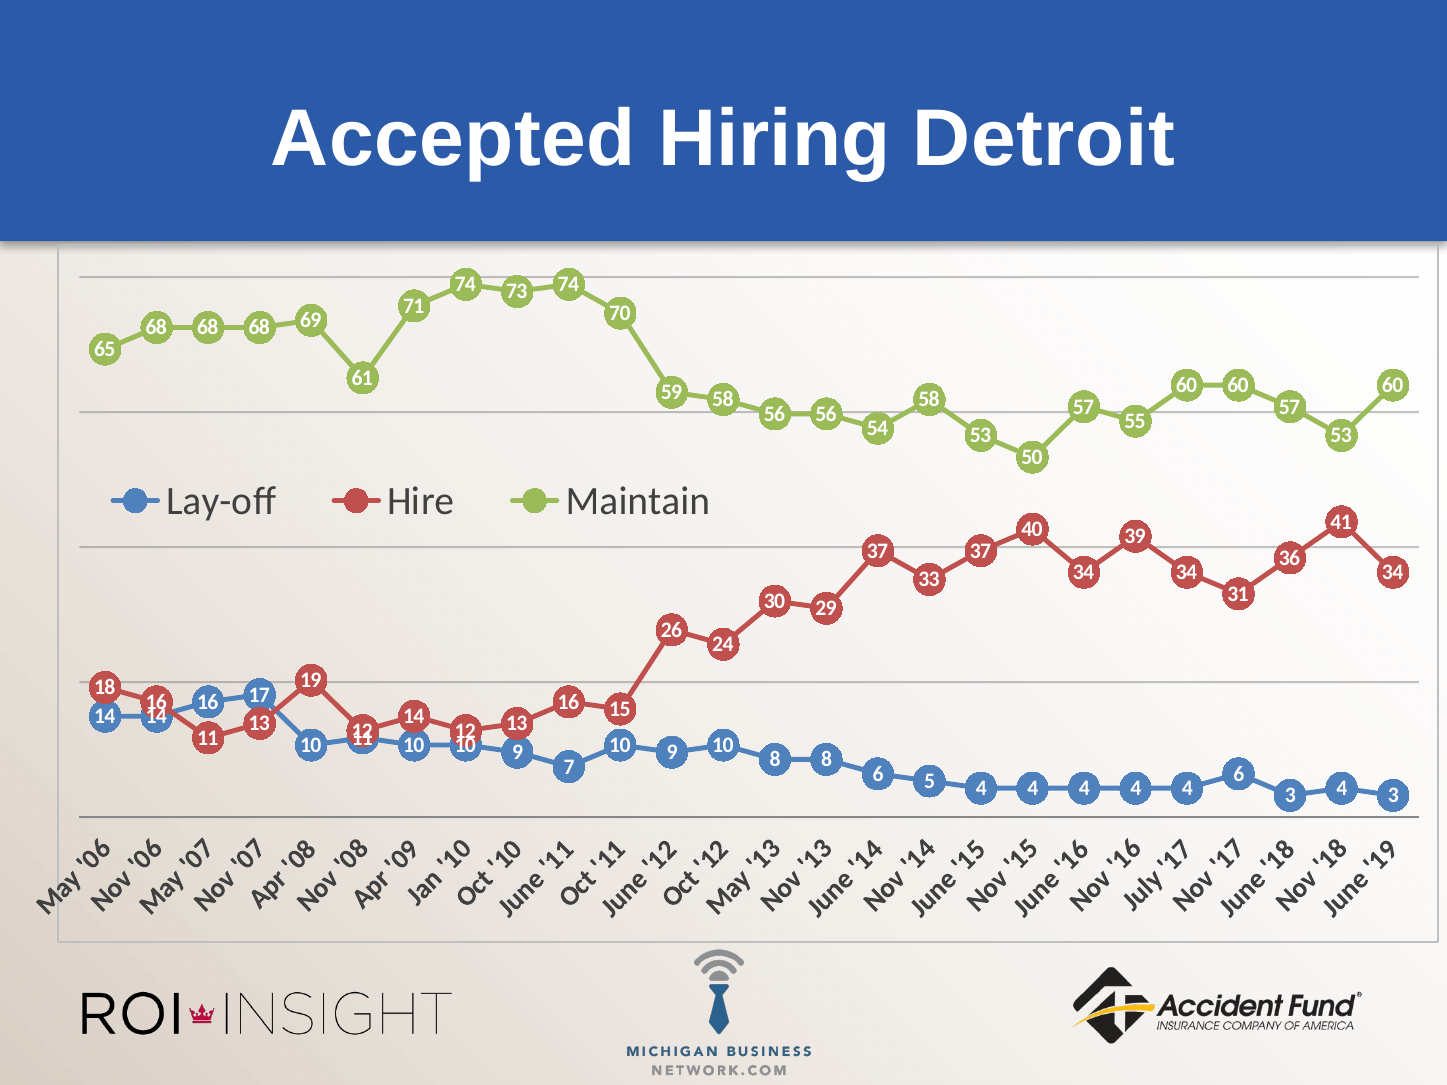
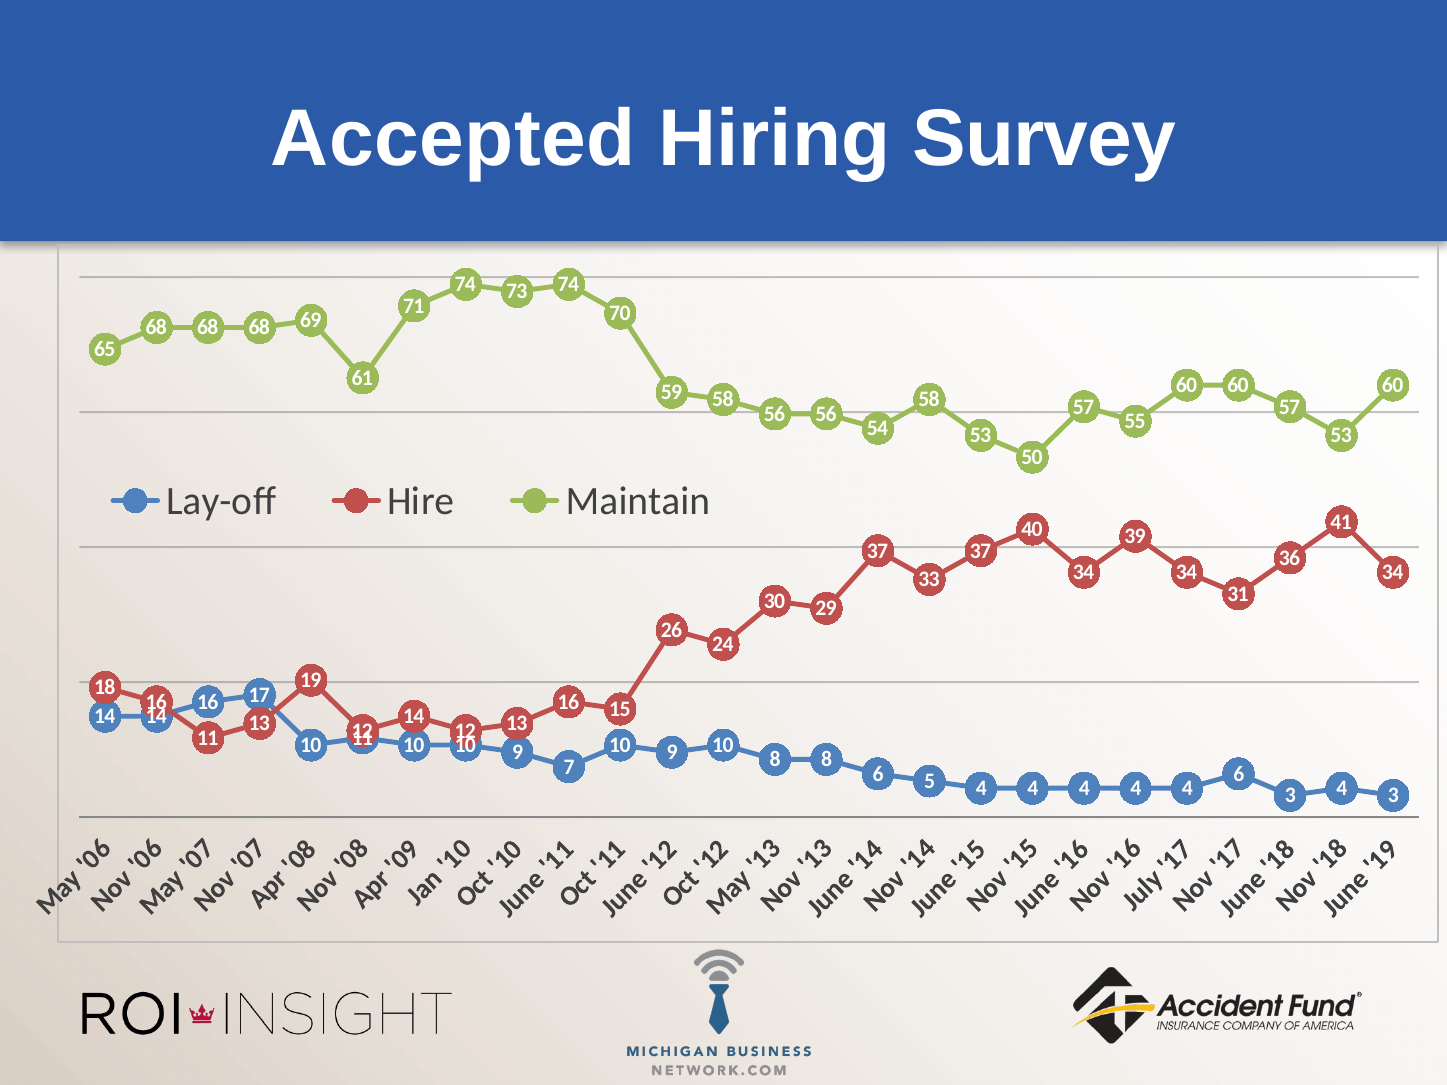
Detroit: Detroit -> Survey
